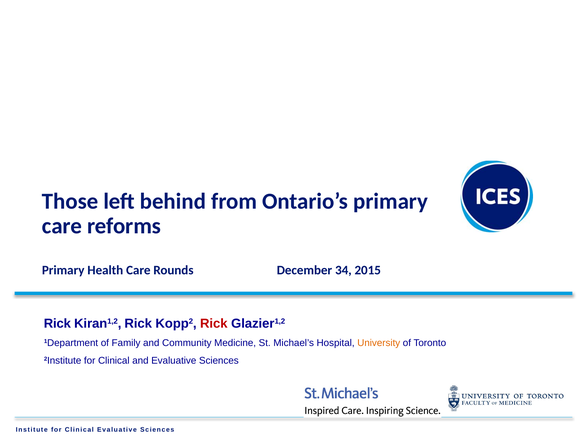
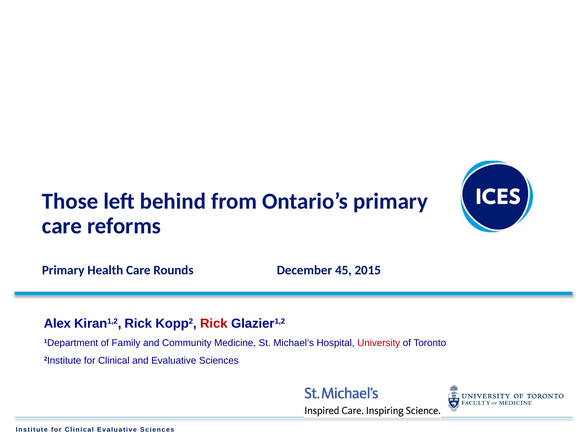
34: 34 -> 45
Rick at (57, 324): Rick -> Alex
University colour: orange -> red
